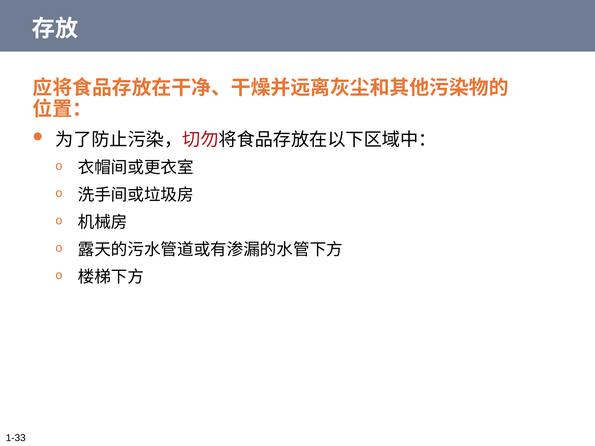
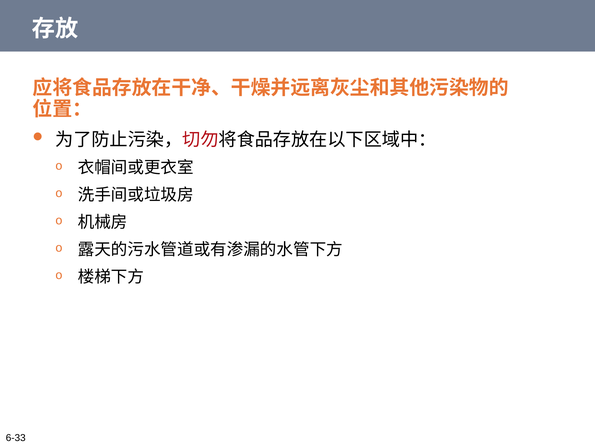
1-33: 1-33 -> 6-33
